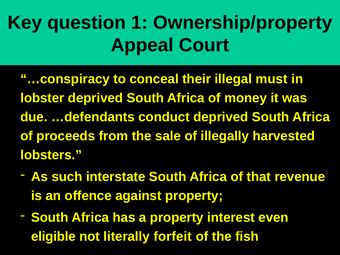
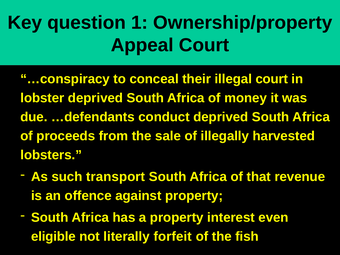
illegal must: must -> court
interstate: interstate -> transport
